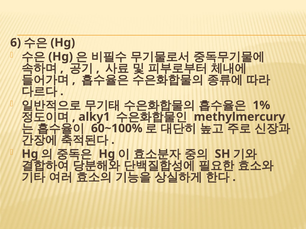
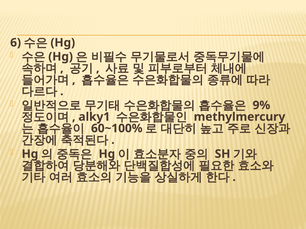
1%: 1% -> 9%
